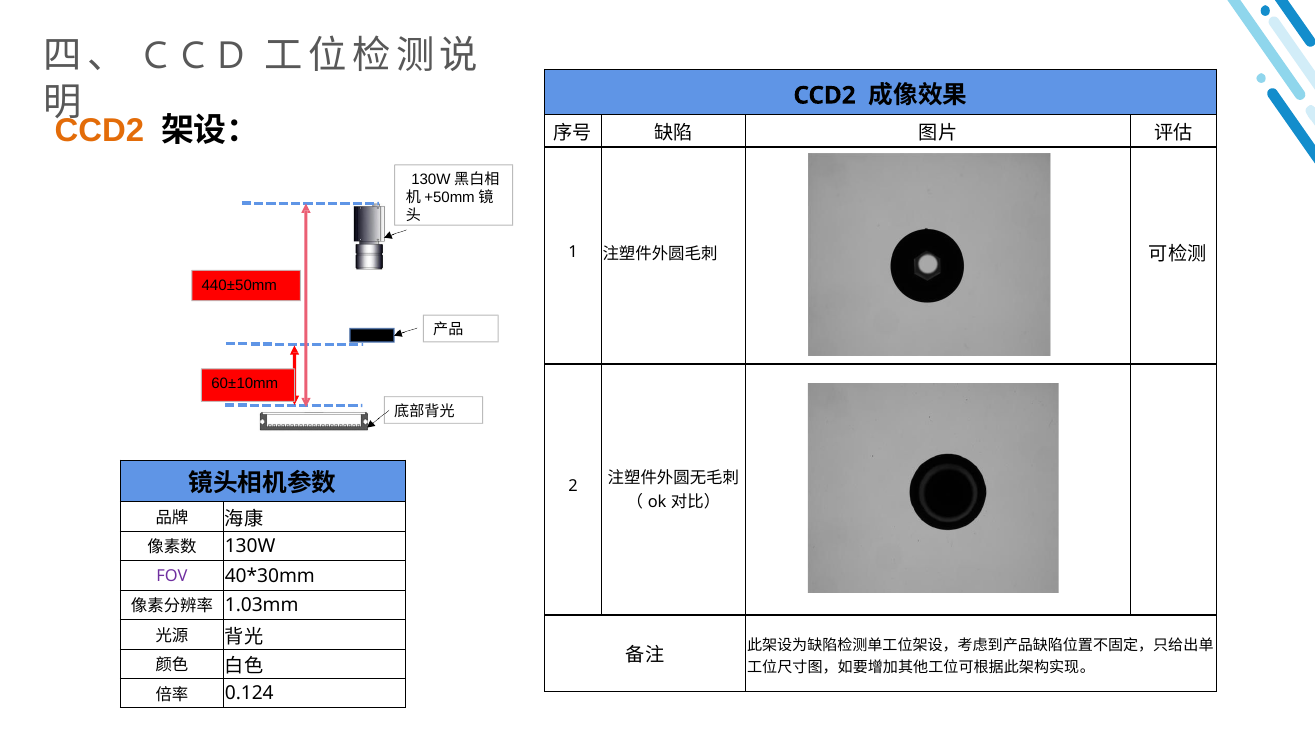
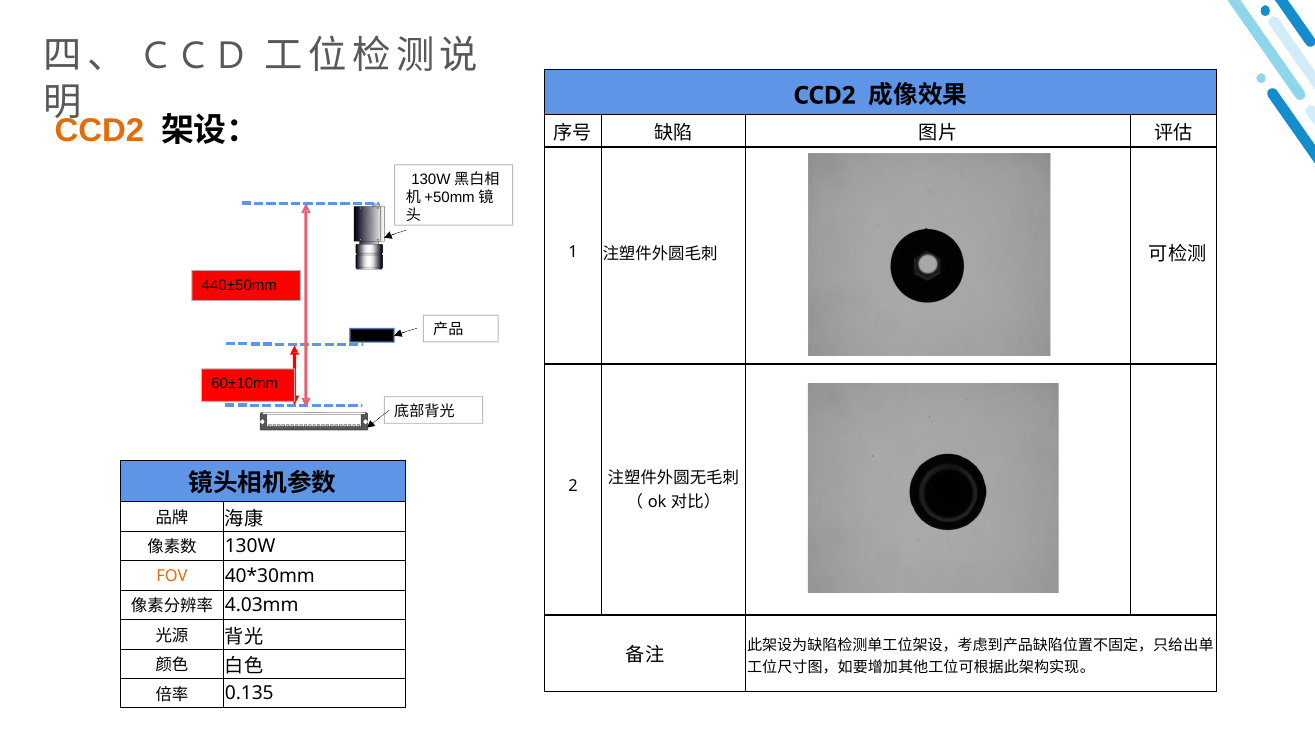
FOV colour: purple -> orange
1.03mm: 1.03mm -> 4.03mm
0.124: 0.124 -> 0.135
